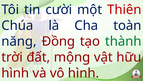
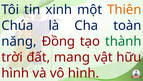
cười: cười -> xinh
Thiên colour: red -> orange
mộng: mộng -> mang
